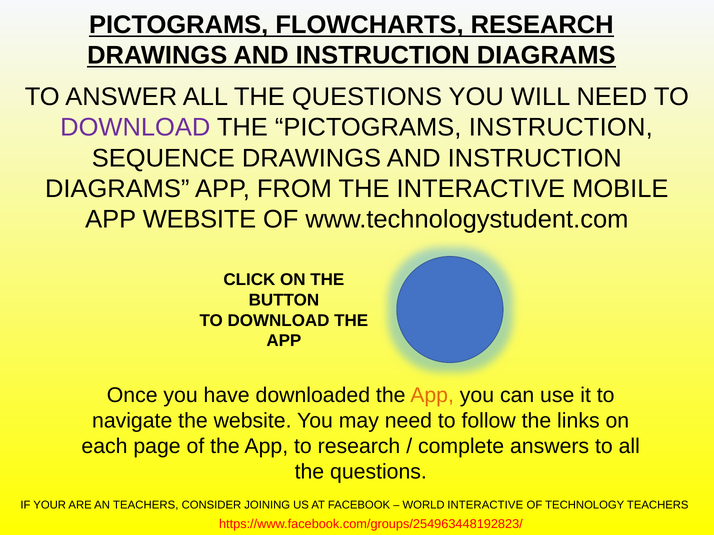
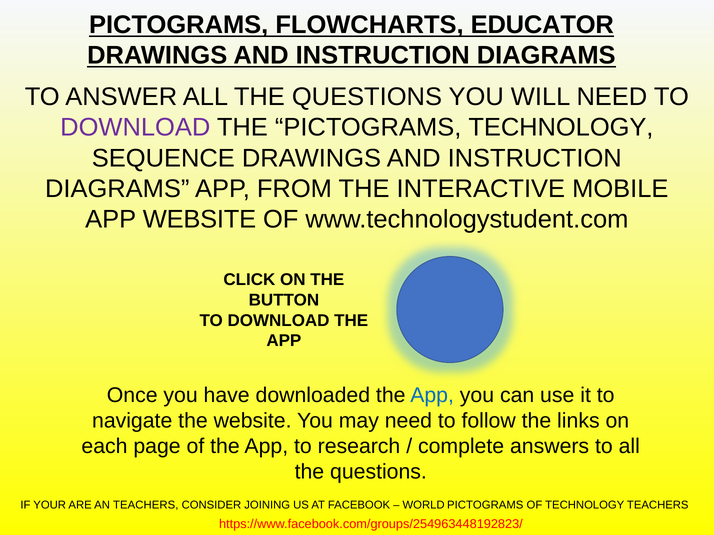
FLOWCHARTS RESEARCH: RESEARCH -> EDUCATOR
PICTOGRAMS INSTRUCTION: INSTRUCTION -> TECHNOLOGY
App at (432, 396) colour: orange -> blue
WORLD INTERACTIVE: INTERACTIVE -> PICTOGRAMS
